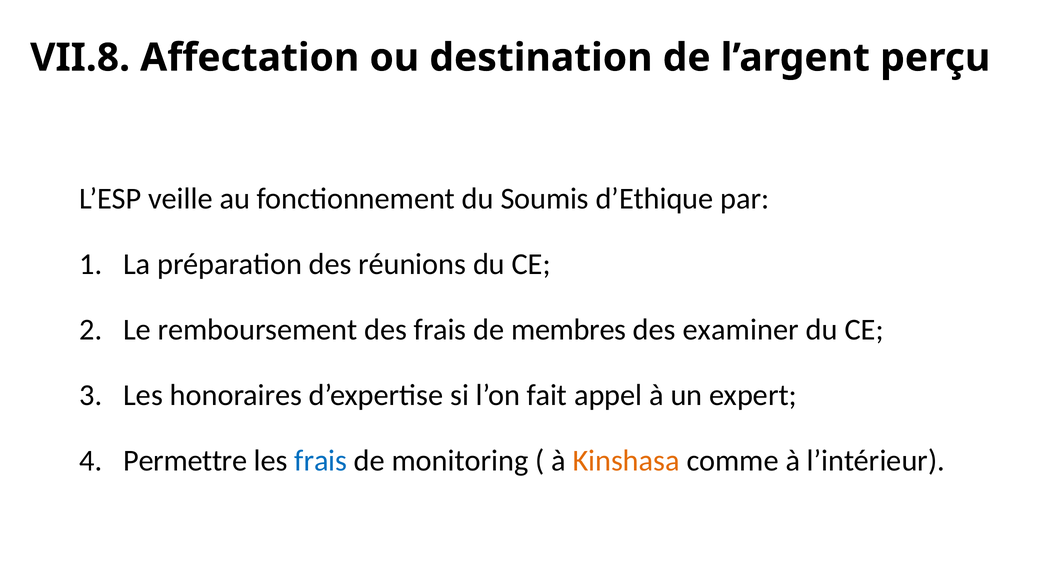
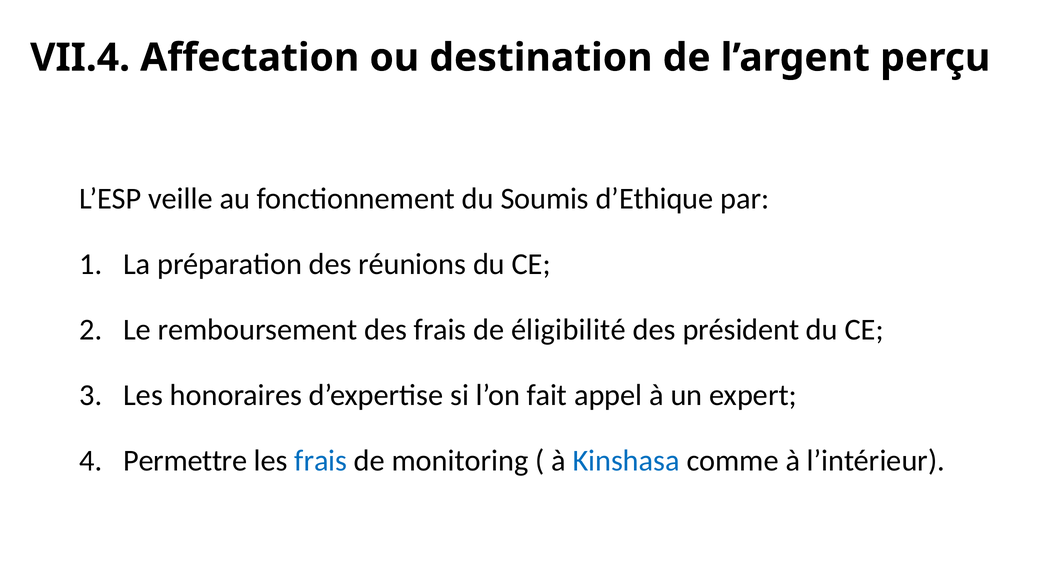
VII.8: VII.8 -> VII.4
membres: membres -> éligibilité
examiner: examiner -> président
Kinshasa colour: orange -> blue
